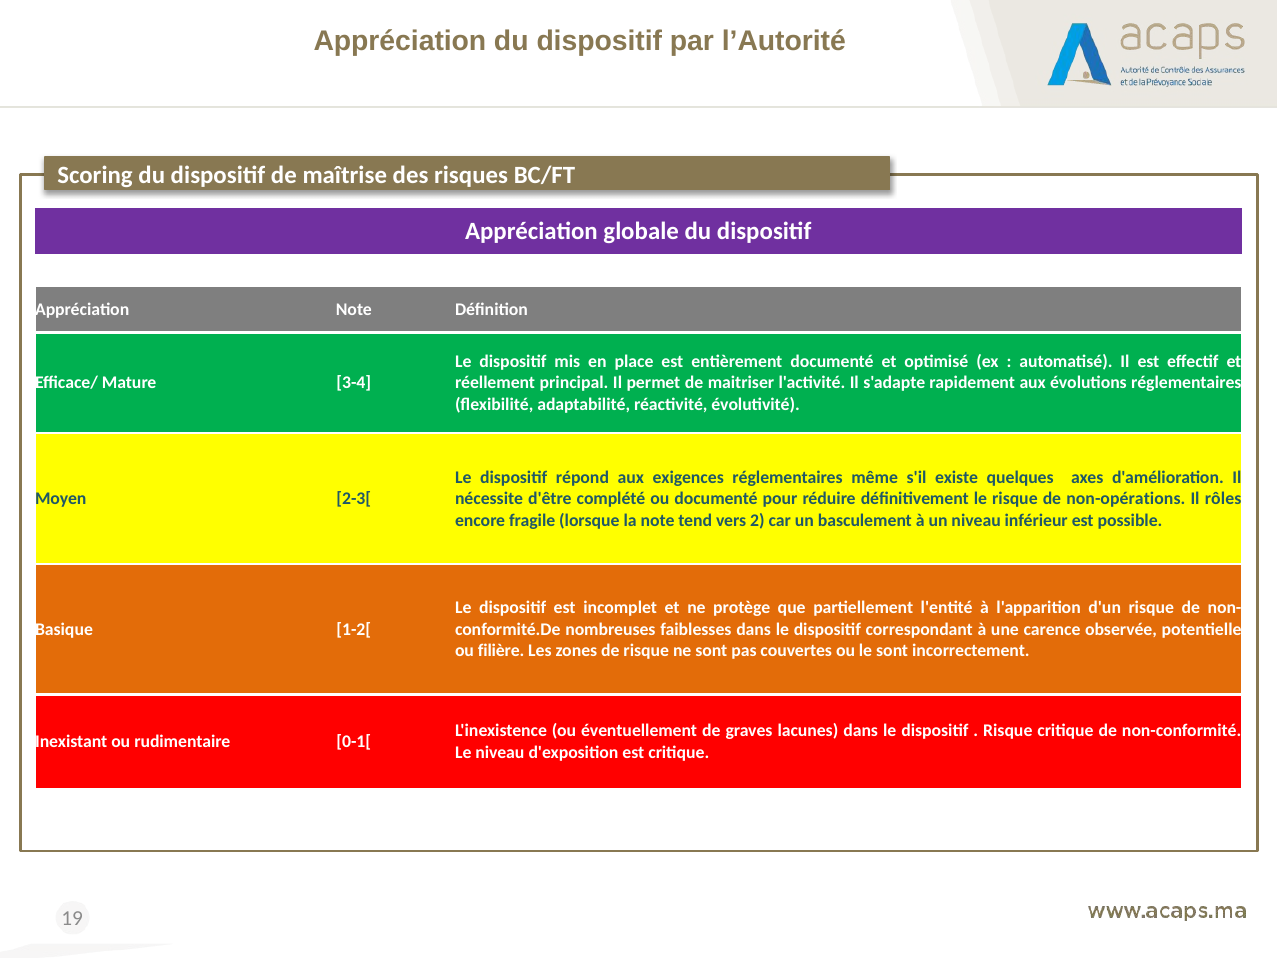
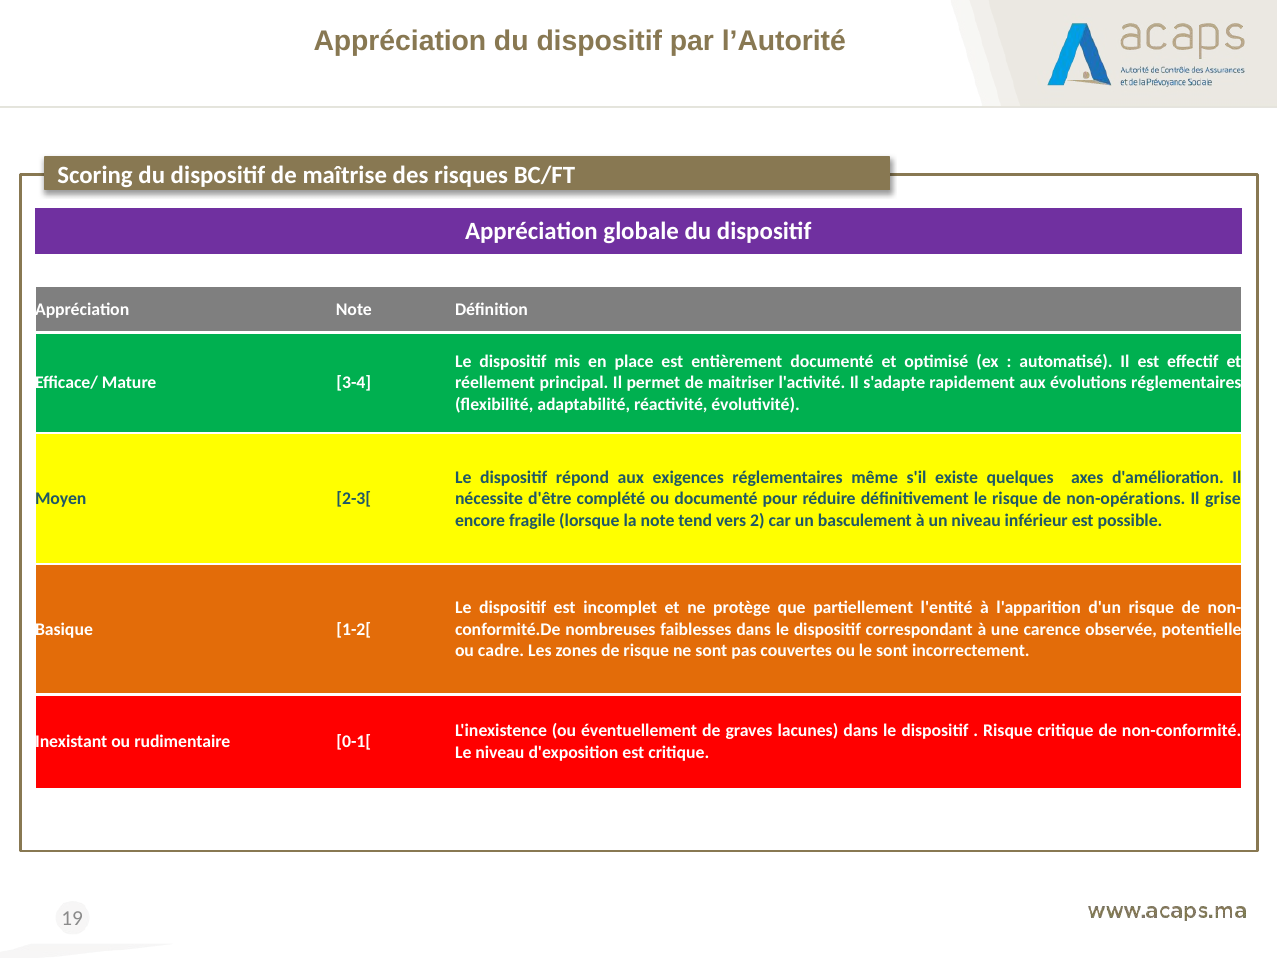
rôles: rôles -> grise
filière: filière -> cadre
